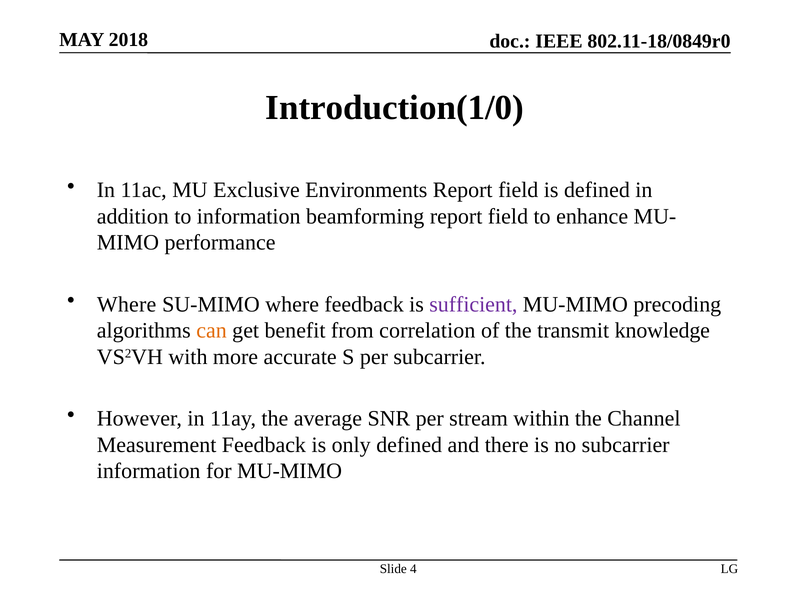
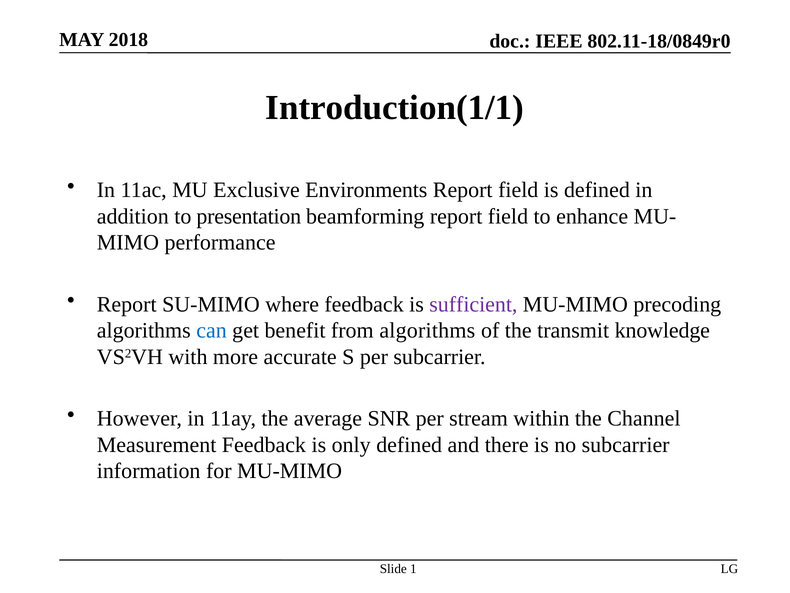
Introduction(1/0: Introduction(1/0 -> Introduction(1/1
to information: information -> presentation
Where at (127, 304): Where -> Report
can colour: orange -> blue
from correlation: correlation -> algorithms
4: 4 -> 1
